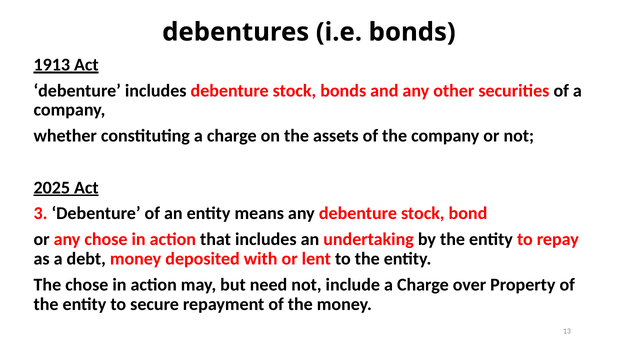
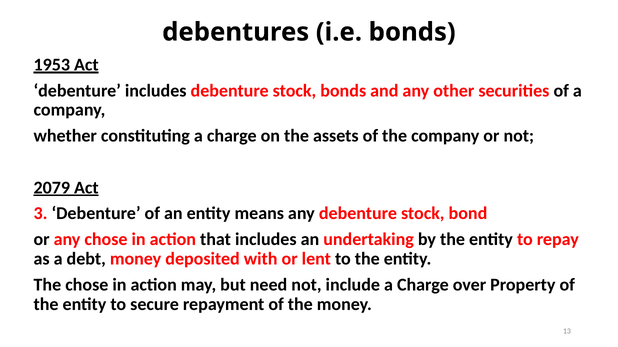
1913: 1913 -> 1953
2025: 2025 -> 2079
